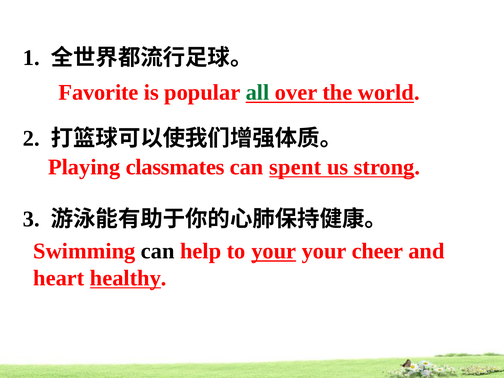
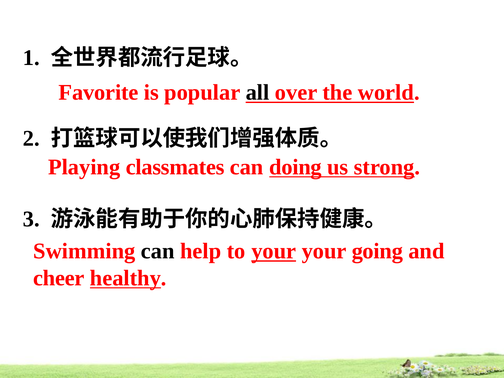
all colour: green -> black
spent: spent -> doing
cheer: cheer -> going
heart: heart -> cheer
